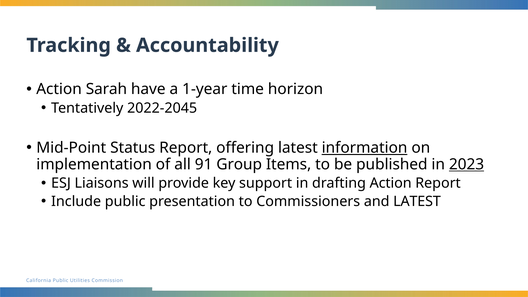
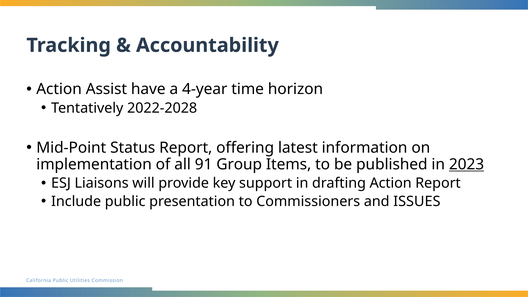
Sarah: Sarah -> Assist
1-year: 1-year -> 4-year
2022-2045: 2022-2045 -> 2022-2028
information underline: present -> none
and LATEST: LATEST -> ISSUES
